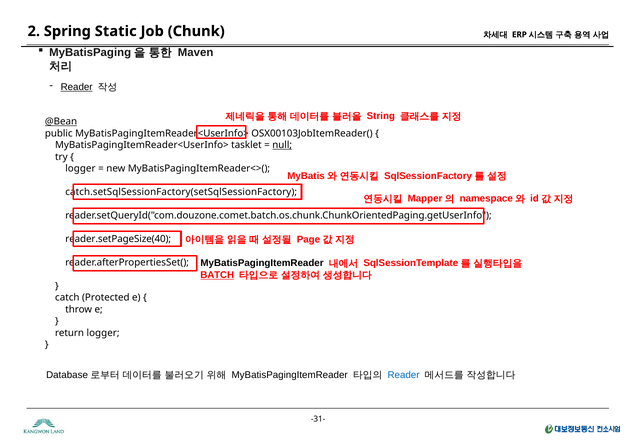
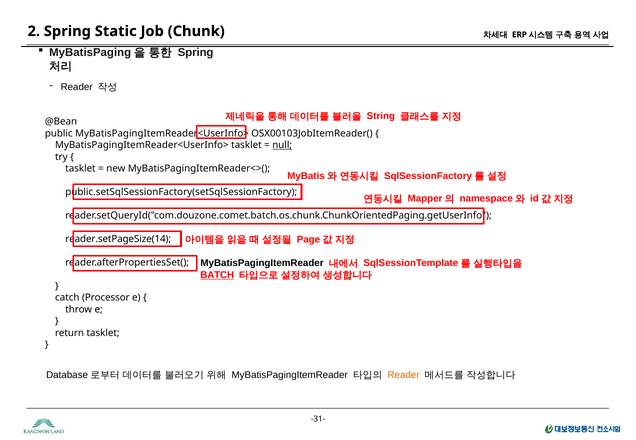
Maven at (196, 52): Maven -> Spring
Reader at (77, 87) underline: present -> none
@Bean underline: present -> none
logger at (80, 169): logger -> tasklet
catch.setSqlSessionFactory(setSqlSessionFactory: catch.setSqlSessionFactory(setSqlSessionFactory -> public.setSqlSessionFactory(setSqlSessionFactory
reader.setPageSize(40: reader.setPageSize(40 -> reader.setPageSize(14
Protected: Protected -> Processor
return logger: logger -> tasklet
Reader at (404, 375) colour: blue -> orange
